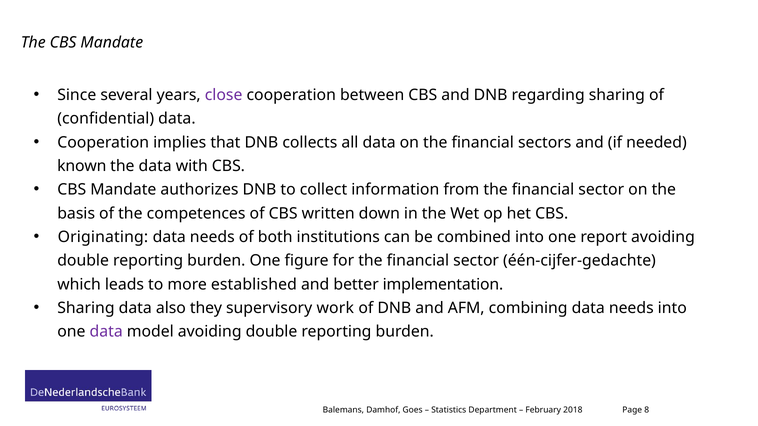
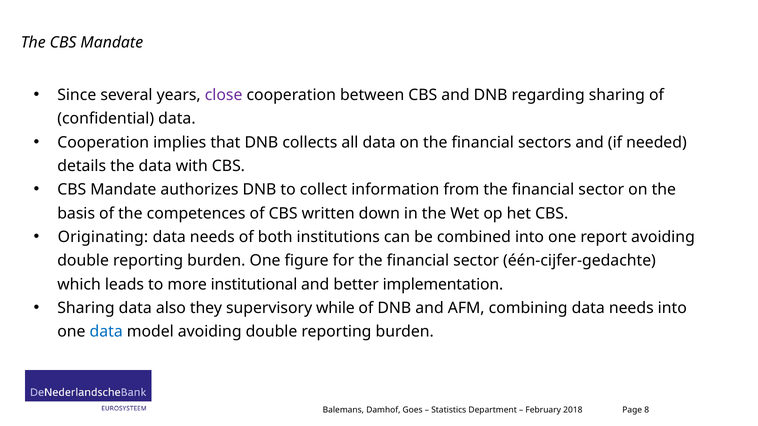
known: known -> details
established: established -> institutional
work: work -> while
data at (106, 332) colour: purple -> blue
